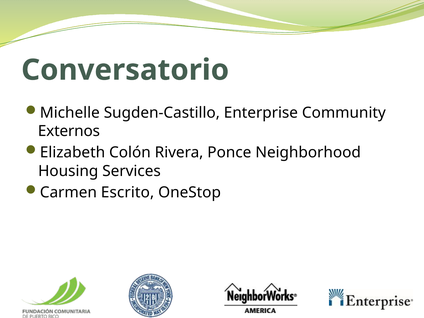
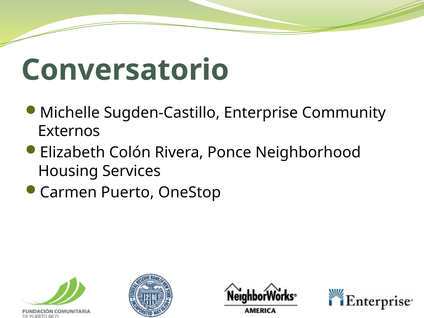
Escrito: Escrito -> Puerto
